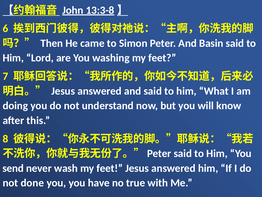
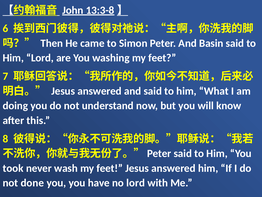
send: send -> took
no true: true -> lord
